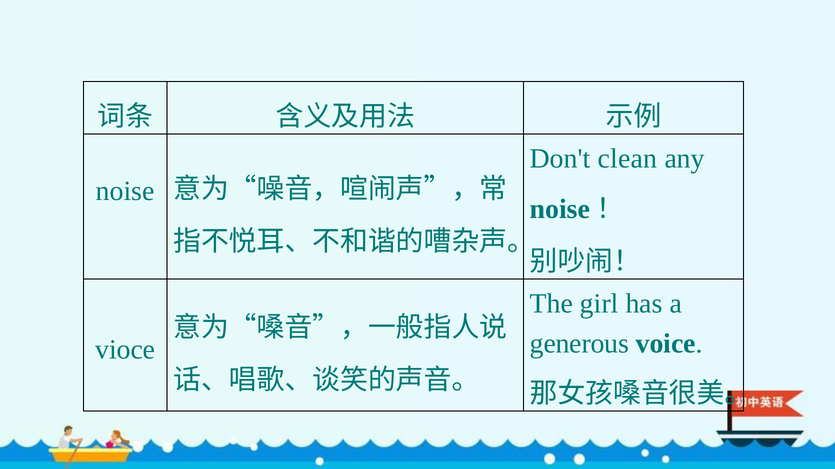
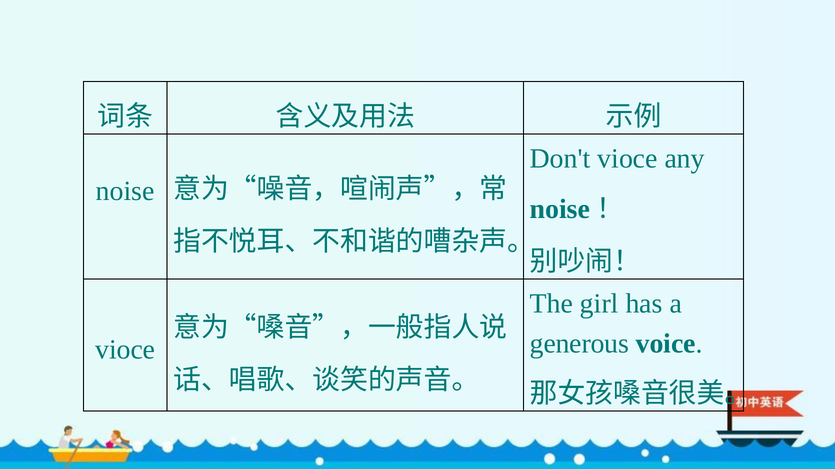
Don't clean: clean -> vioce
